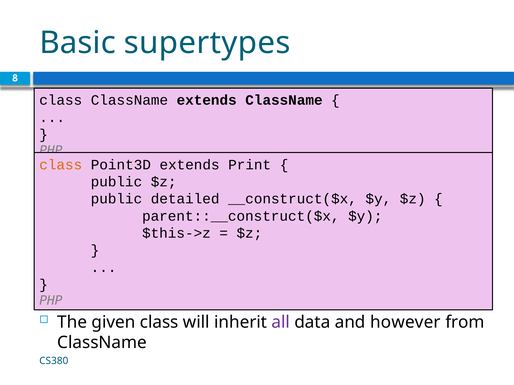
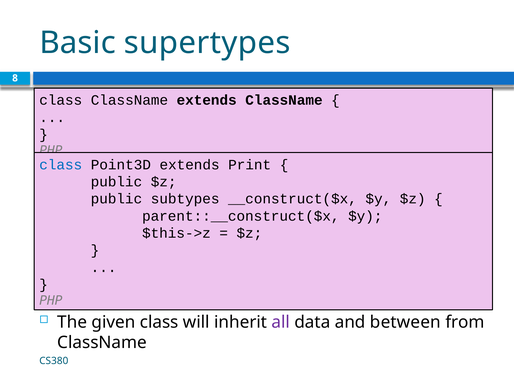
class at (61, 165) colour: orange -> blue
detailed: detailed -> subtypes
however: however -> between
